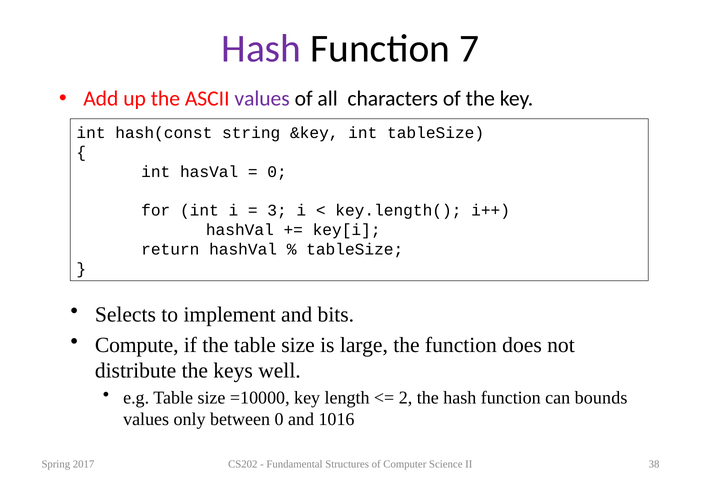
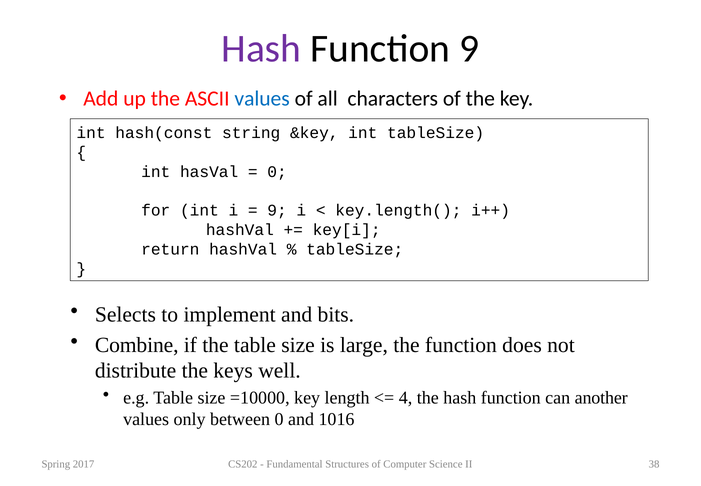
Function 7: 7 -> 9
values at (262, 99) colour: purple -> blue
3 at (277, 210): 3 -> 9
Compute: Compute -> Combine
2: 2 -> 4
bounds: bounds -> another
